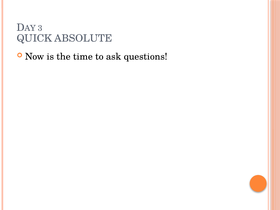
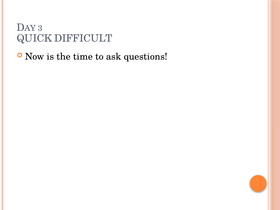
ABSOLUTE: ABSOLUTE -> DIFFICULT
